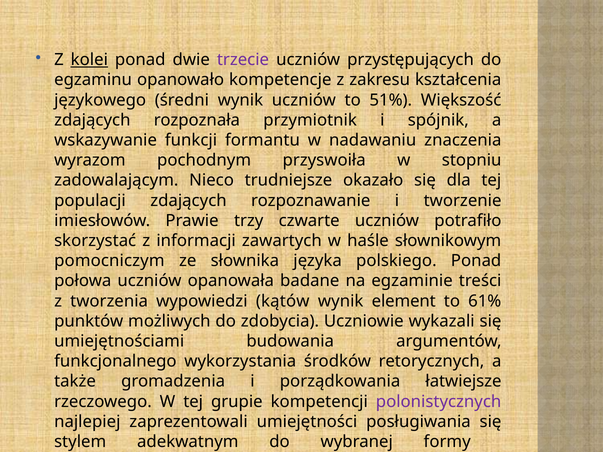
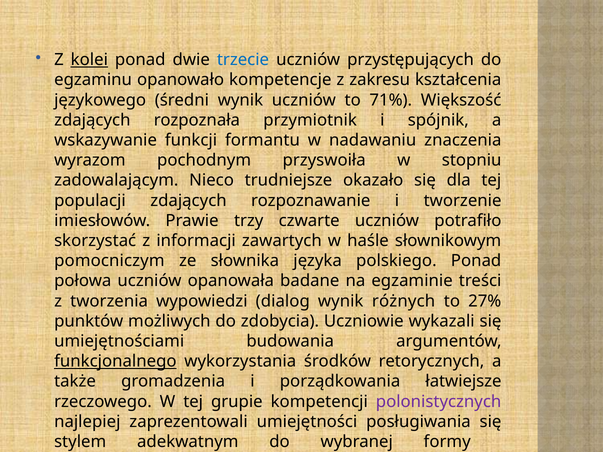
trzecie colour: purple -> blue
51%: 51% -> 71%
kątów: kątów -> dialog
element: element -> różnych
61%: 61% -> 27%
funkcjonalnego underline: none -> present
